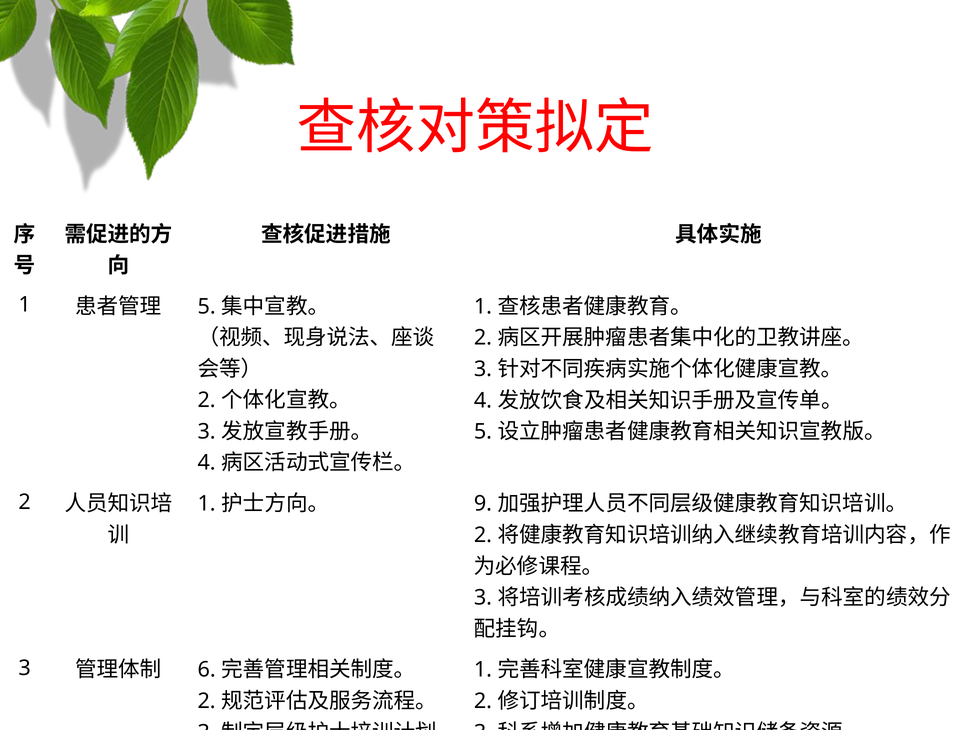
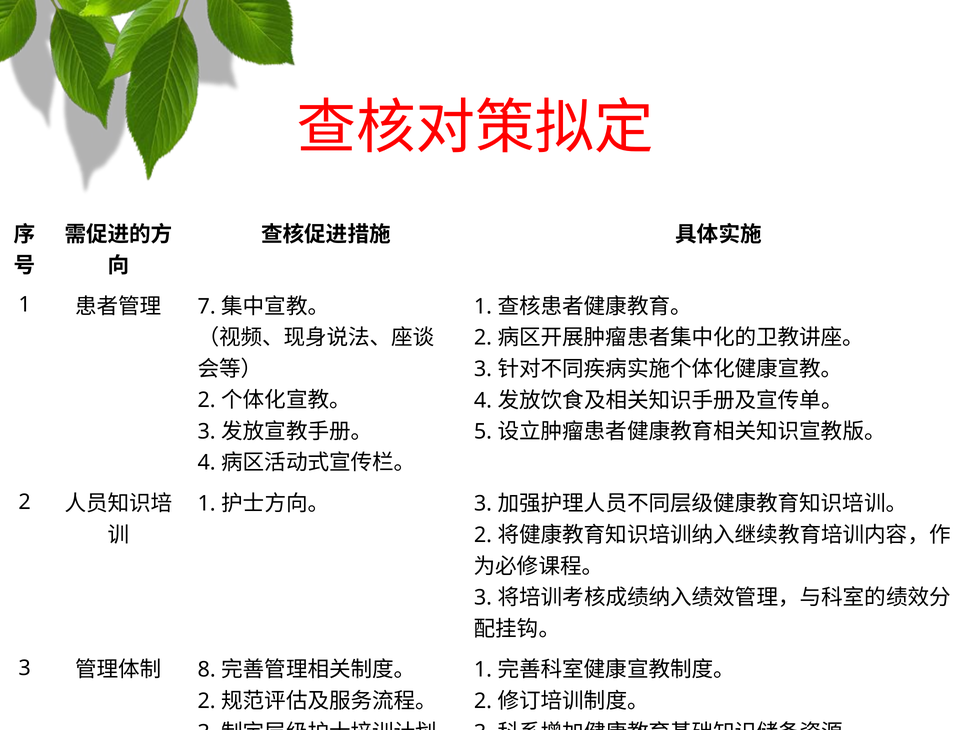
5 at (207, 306): 5 -> 7
9 at (483, 504): 9 -> 3
6: 6 -> 8
